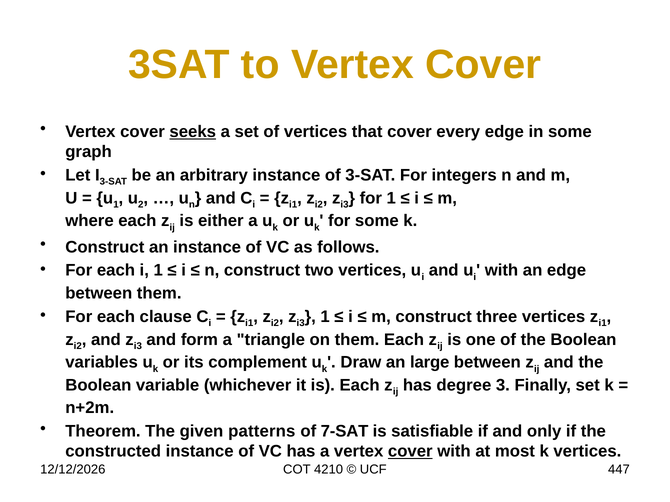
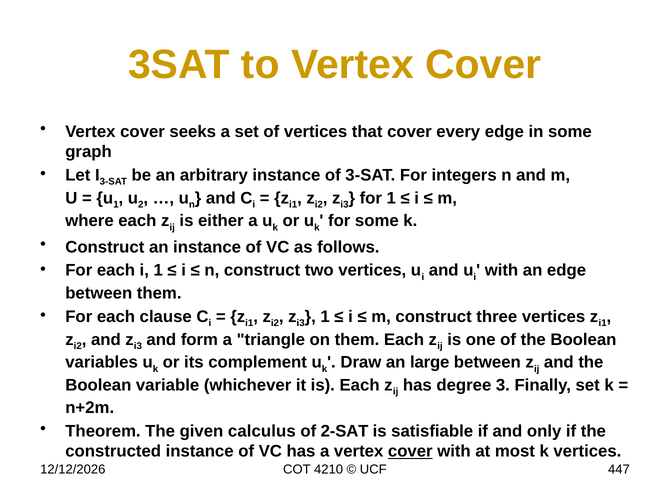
seeks underline: present -> none
patterns: patterns -> calculus
7-SAT: 7-SAT -> 2-SAT
